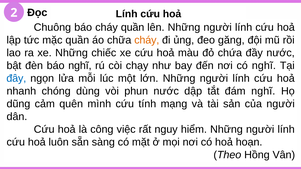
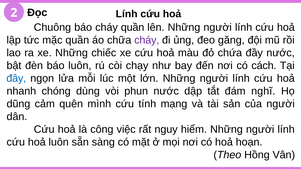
cháy at (147, 40) colour: orange -> purple
báo nghĩ: nghĩ -> luôn
có nghĩ: nghĩ -> cách
